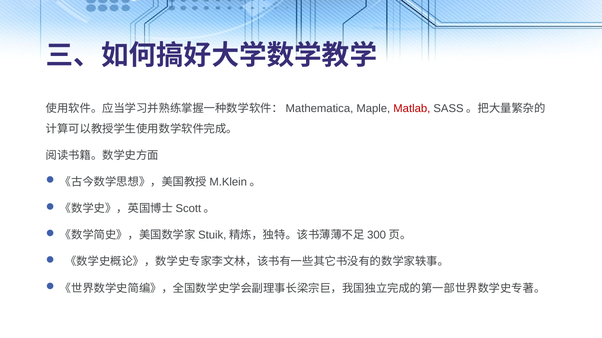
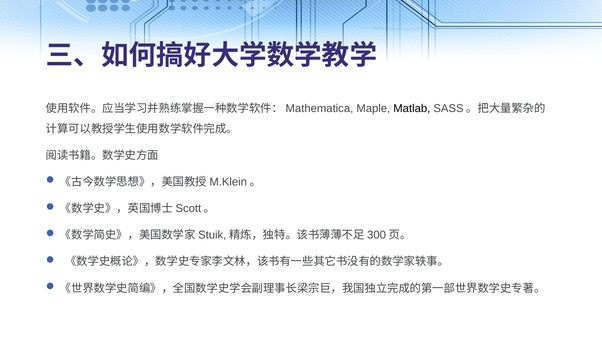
Matlab colour: red -> black
